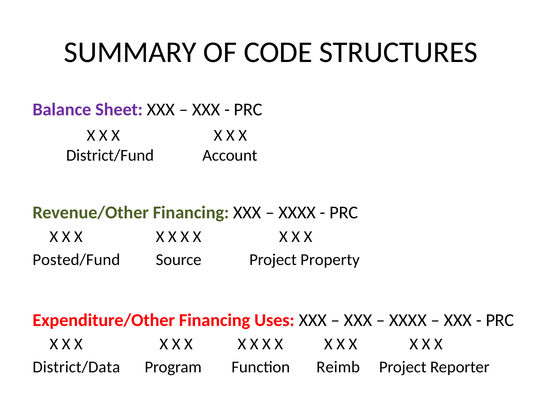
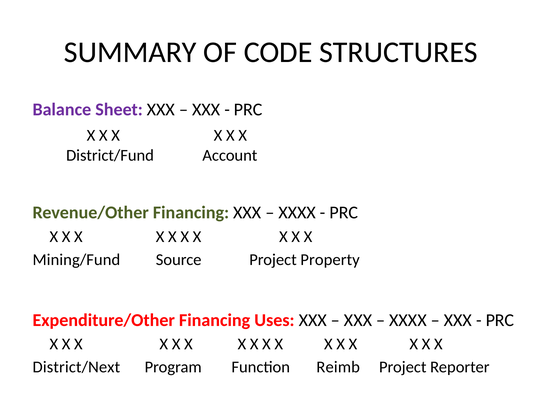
Posted/Fund: Posted/Fund -> Mining/Fund
District/Data: District/Data -> District/Next
